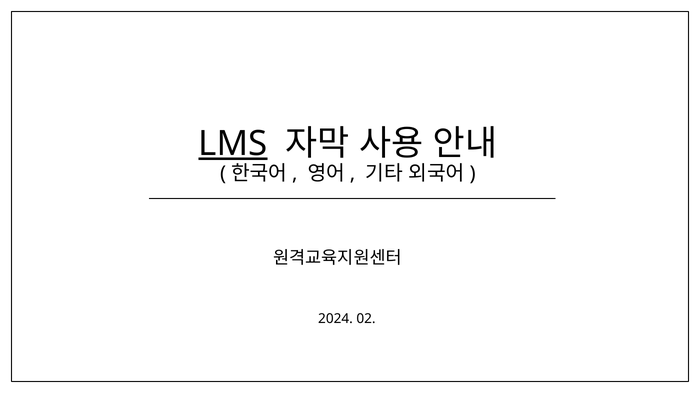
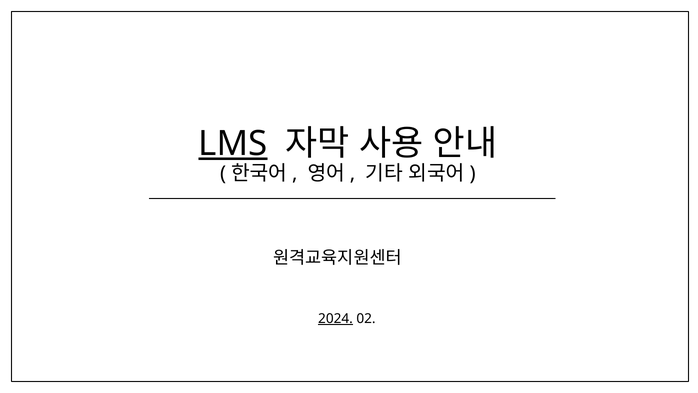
2024 underline: none -> present
